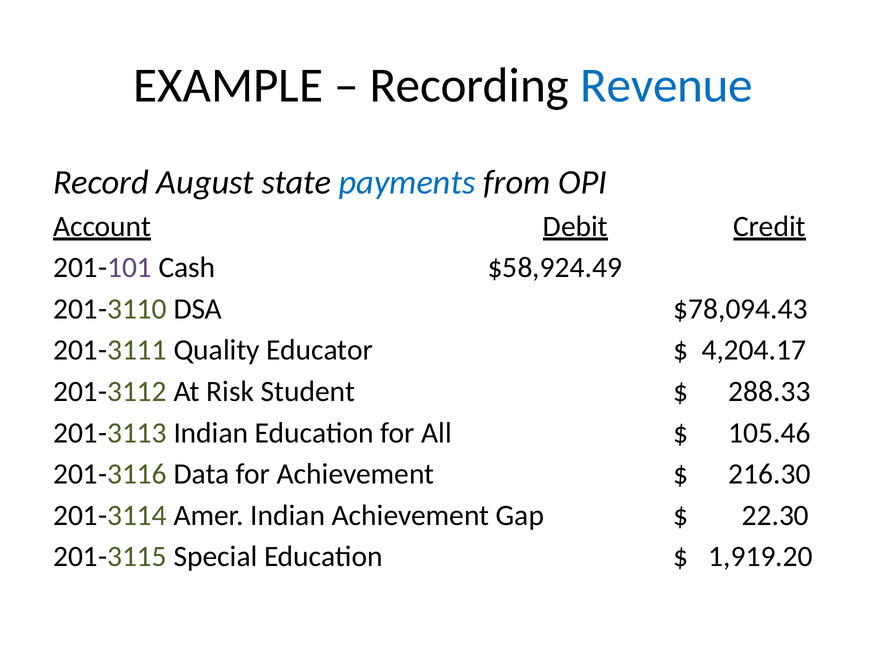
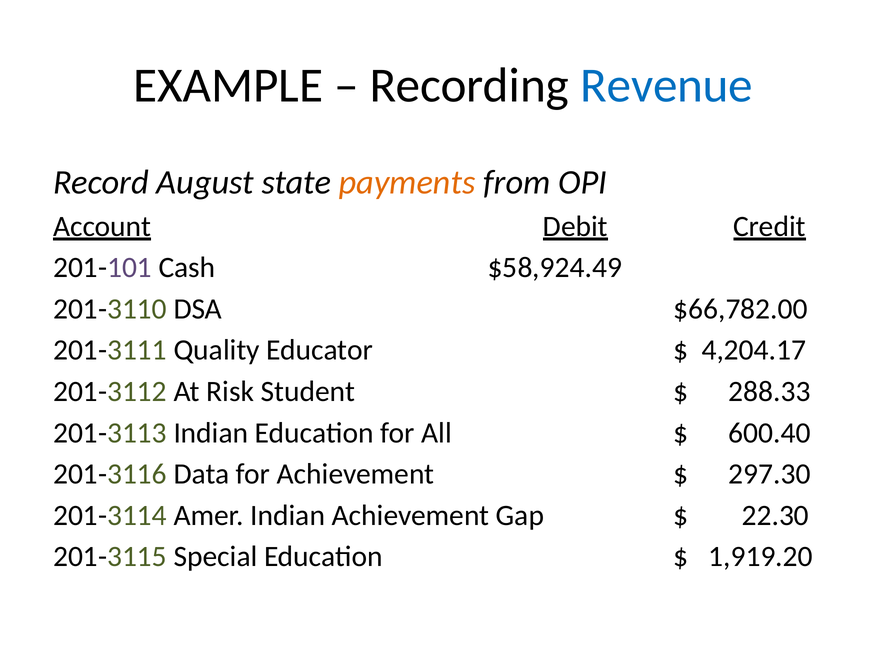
payments colour: blue -> orange
$78,094.43: $78,094.43 -> $66,782.00
105.46: 105.46 -> 600.40
216.30: 216.30 -> 297.30
